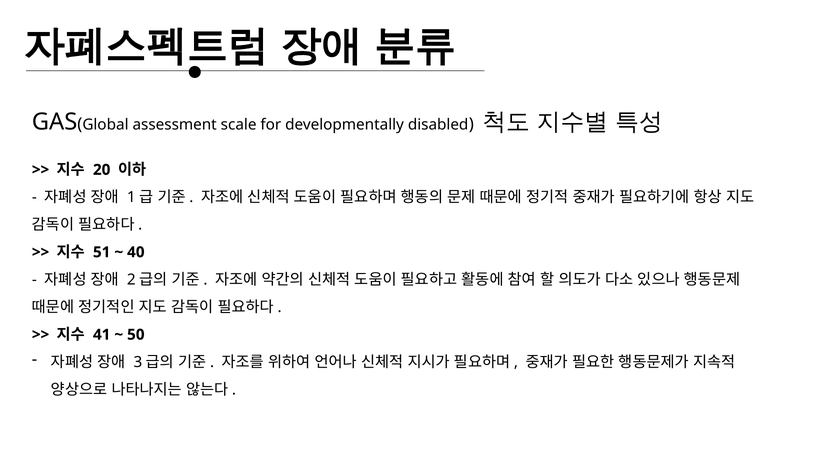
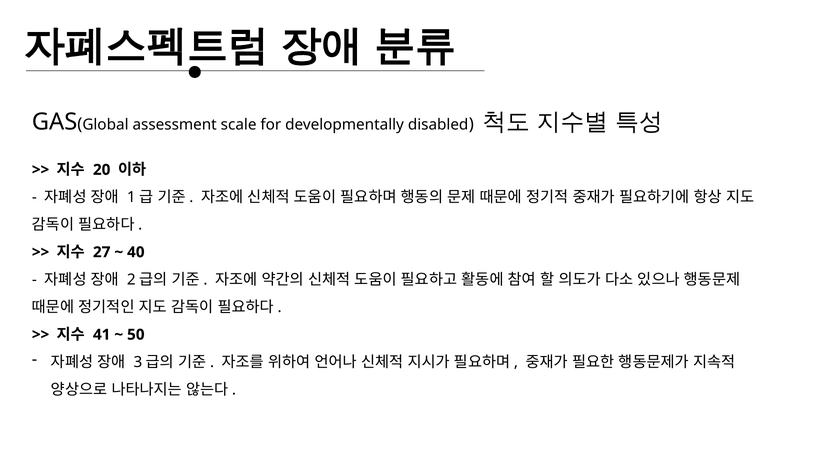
51: 51 -> 27
